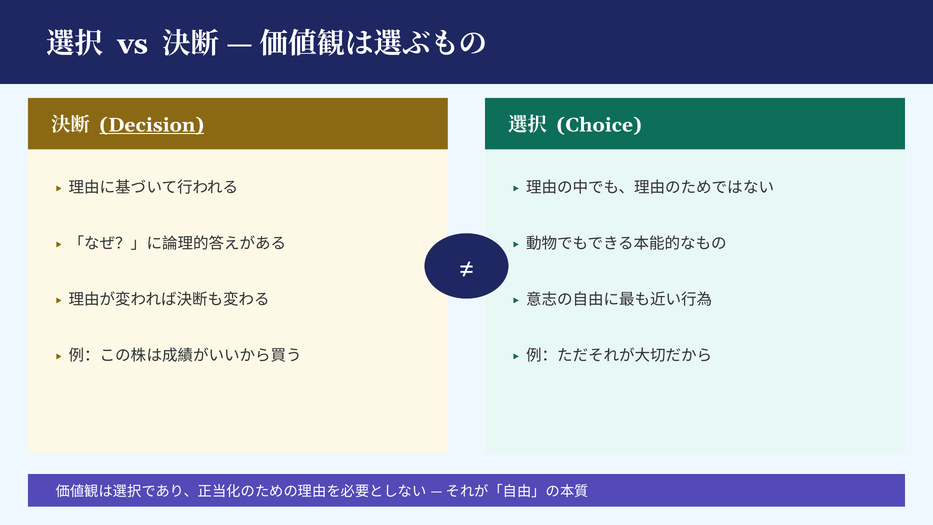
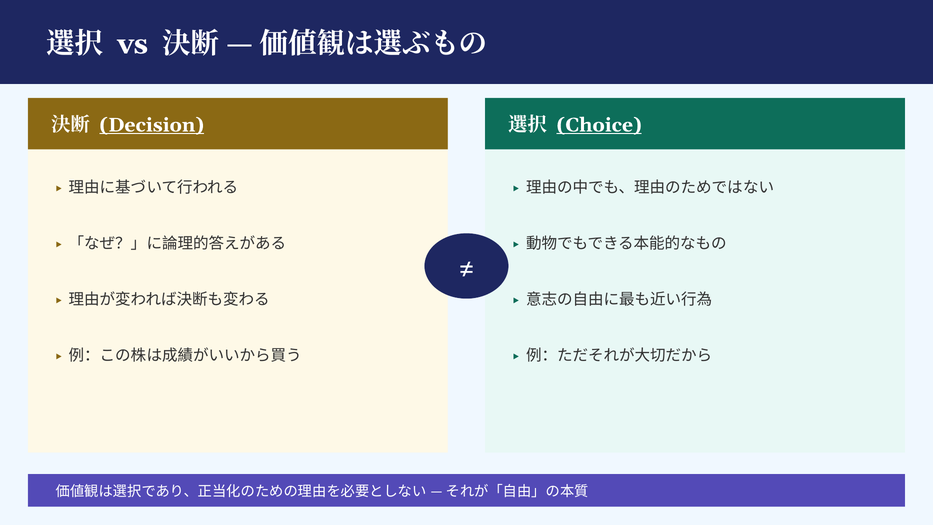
Choice underline: none -> present
